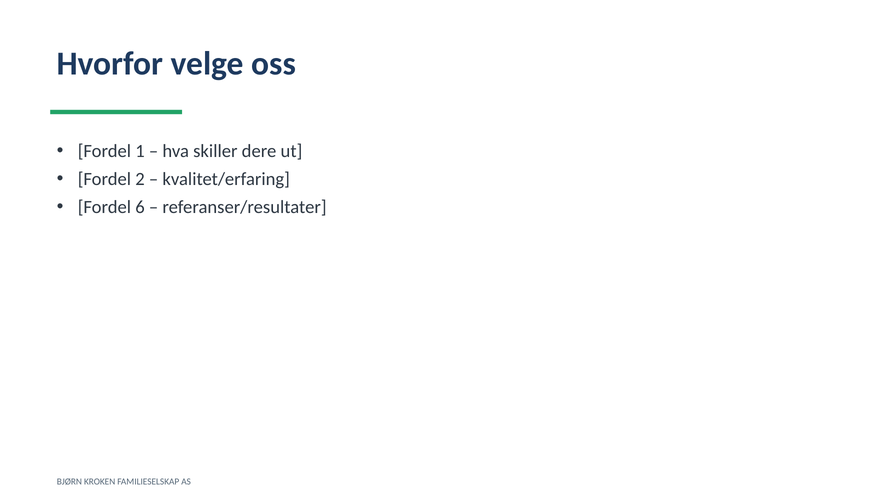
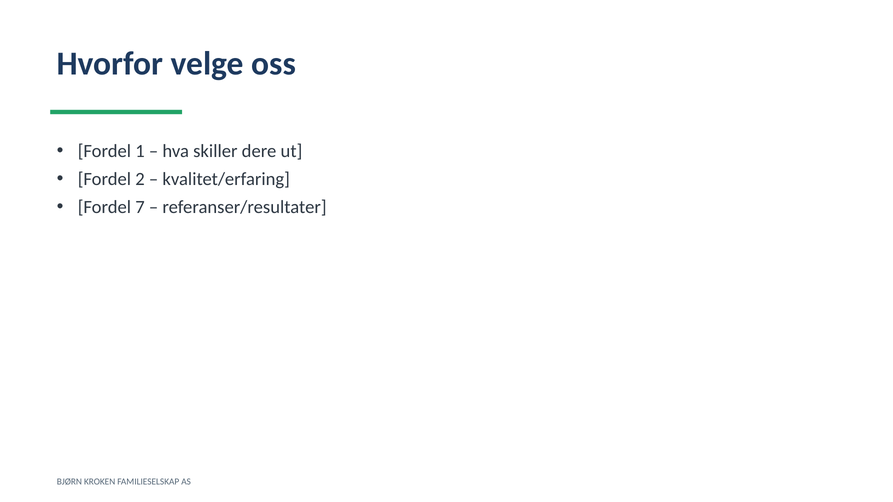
6: 6 -> 7
